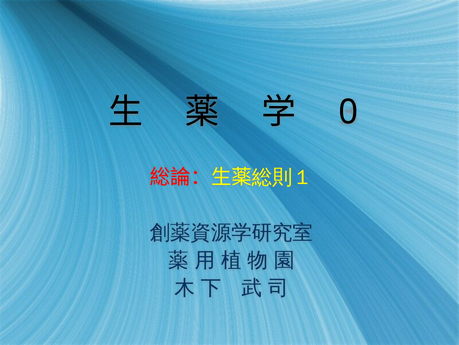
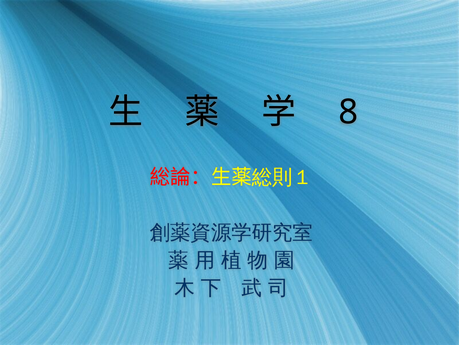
0: 0 -> 8
